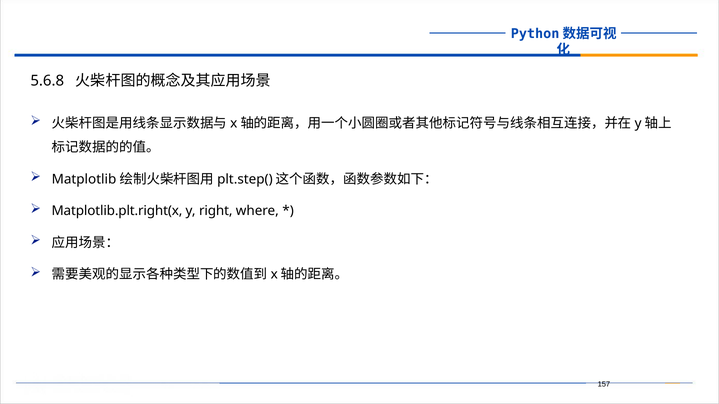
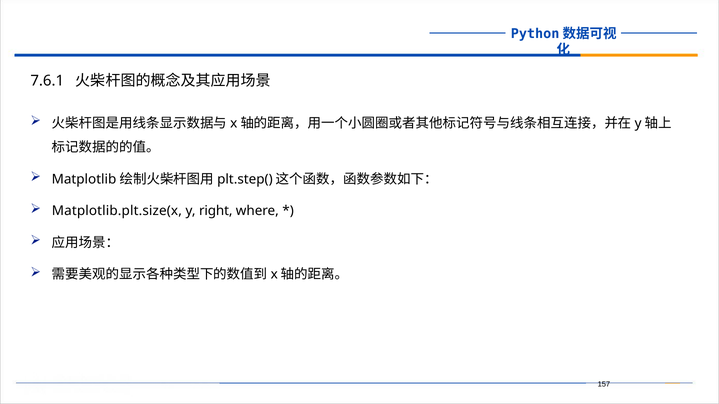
5.6.8: 5.6.8 -> 7.6.1
Matplotlib.plt.right(x: Matplotlib.plt.right(x -> Matplotlib.plt.size(x
